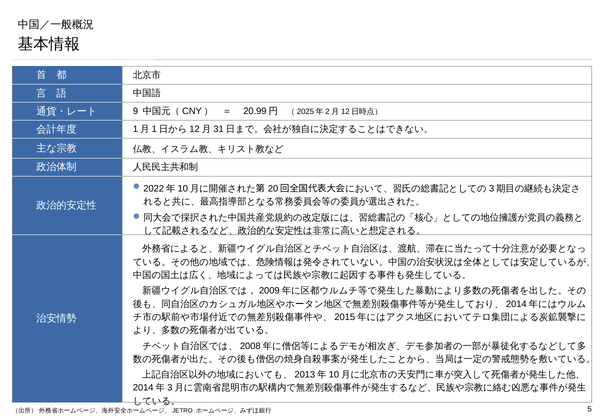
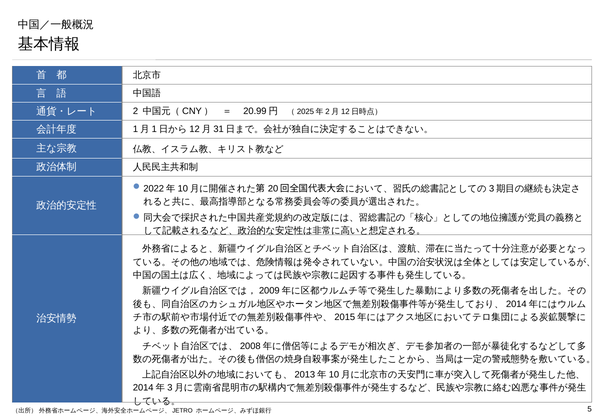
9: 9 -> 2
